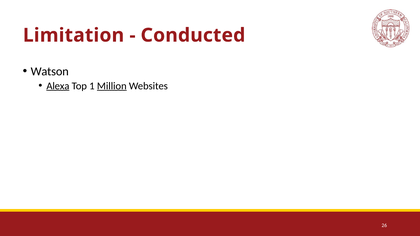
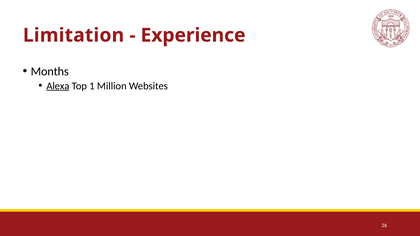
Conducted: Conducted -> Experience
Watson: Watson -> Months
Million underline: present -> none
